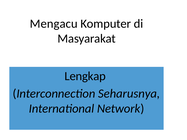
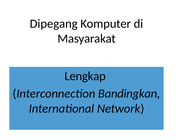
Mengacu: Mengacu -> Dipegang
Seharusnya: Seharusnya -> Bandingkan
